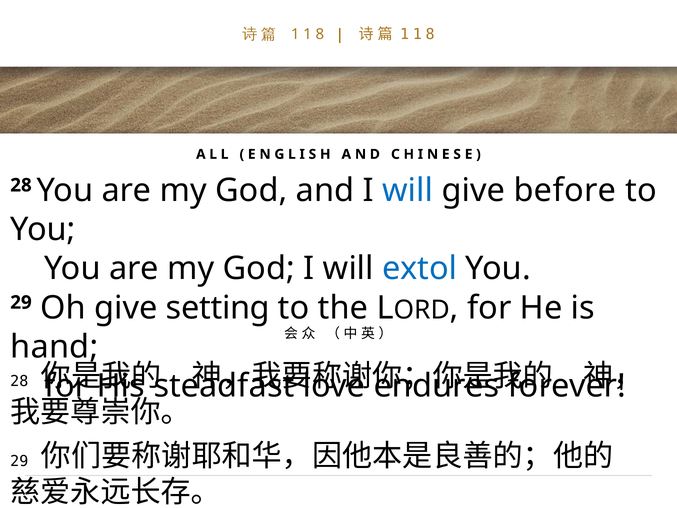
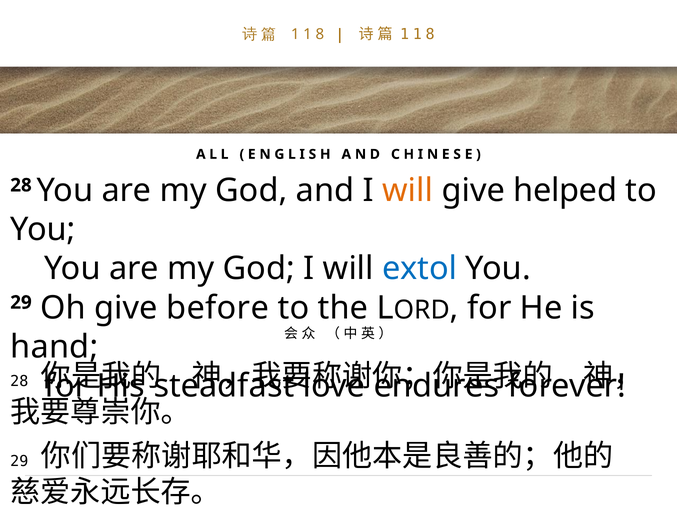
will at (408, 190) colour: blue -> orange
before: before -> helped
setting: setting -> before
